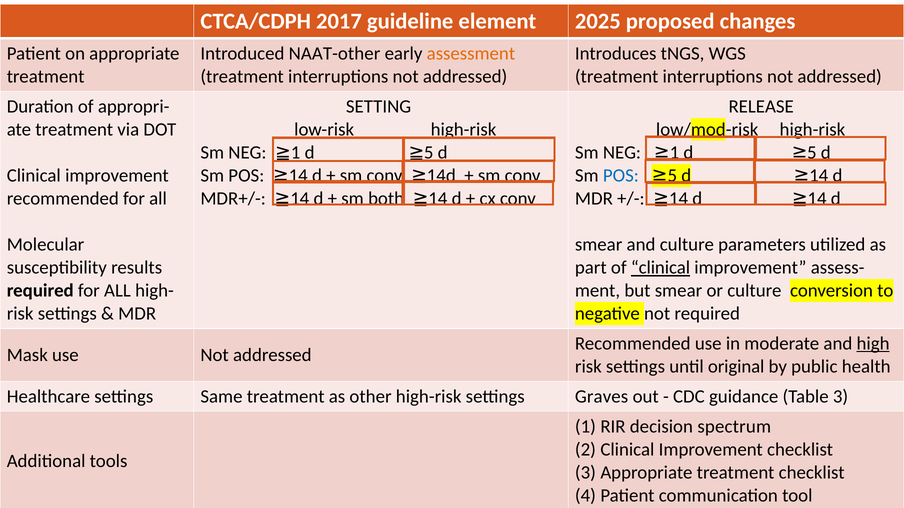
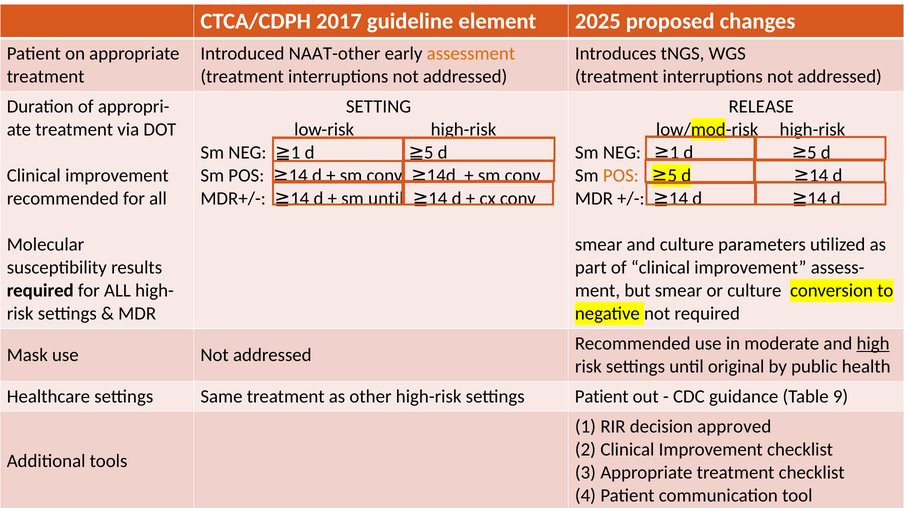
POS at (621, 176) colour: blue -> orange
sm both: both -> until
clinical at (661, 268) underline: present -> none
settings Graves: Graves -> Patient
3: 3 -> 9
spectrum: spectrum -> approved
